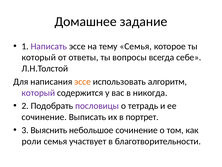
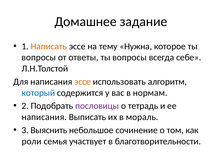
Написать colour: purple -> orange
тему Семья: Семья -> Нужна
который at (39, 57): который -> вопросы
который at (38, 93) colour: purple -> blue
никогда: никогда -> нормам
сочинение at (44, 117): сочинение -> написания
портрет: портрет -> мораль
